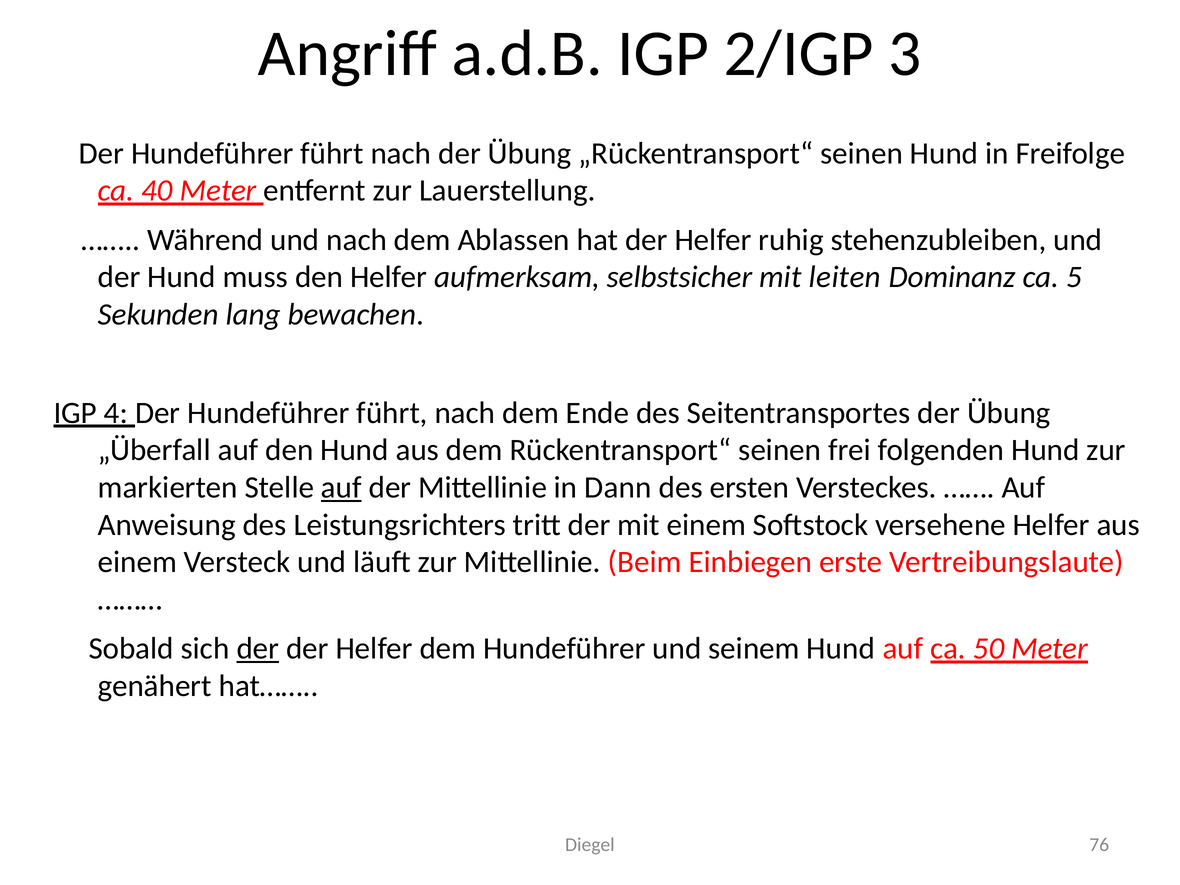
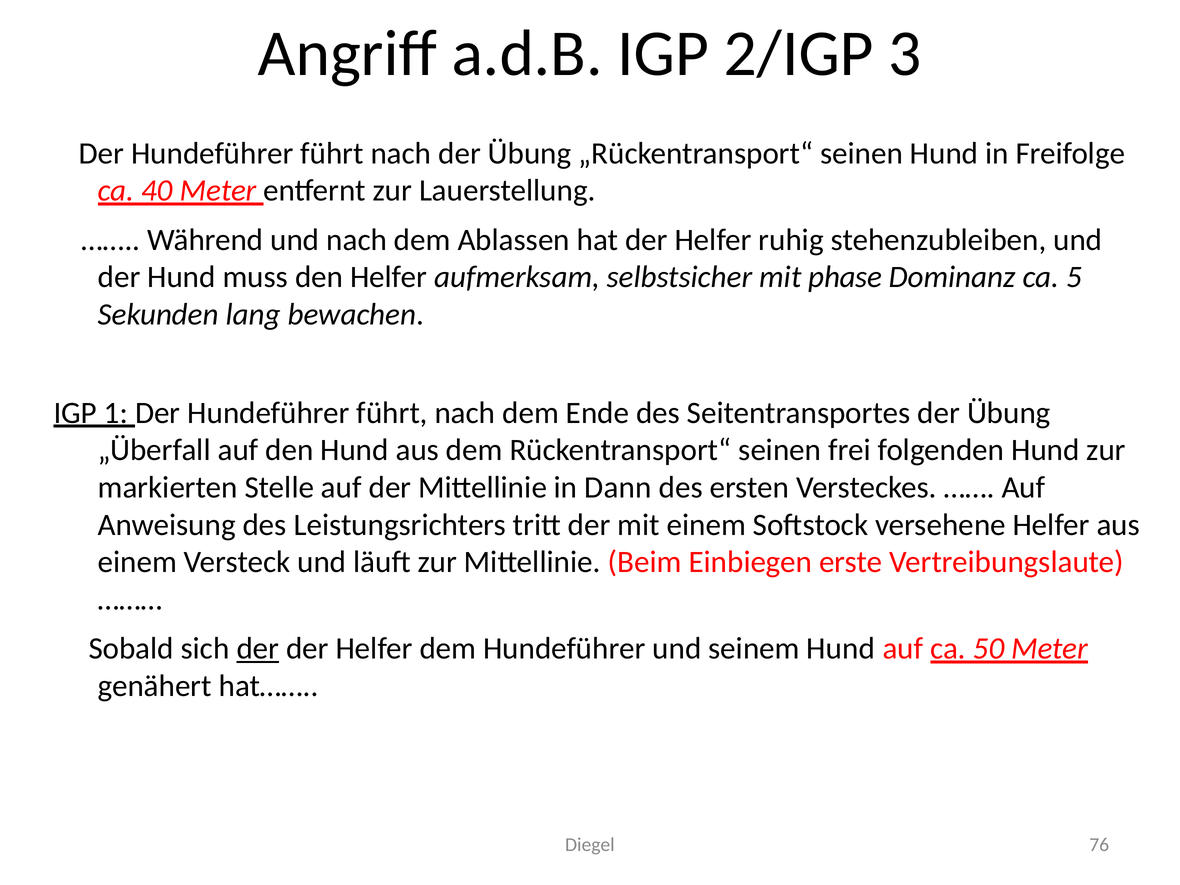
leiten: leiten -> phase
4: 4 -> 1
auf at (341, 488) underline: present -> none
